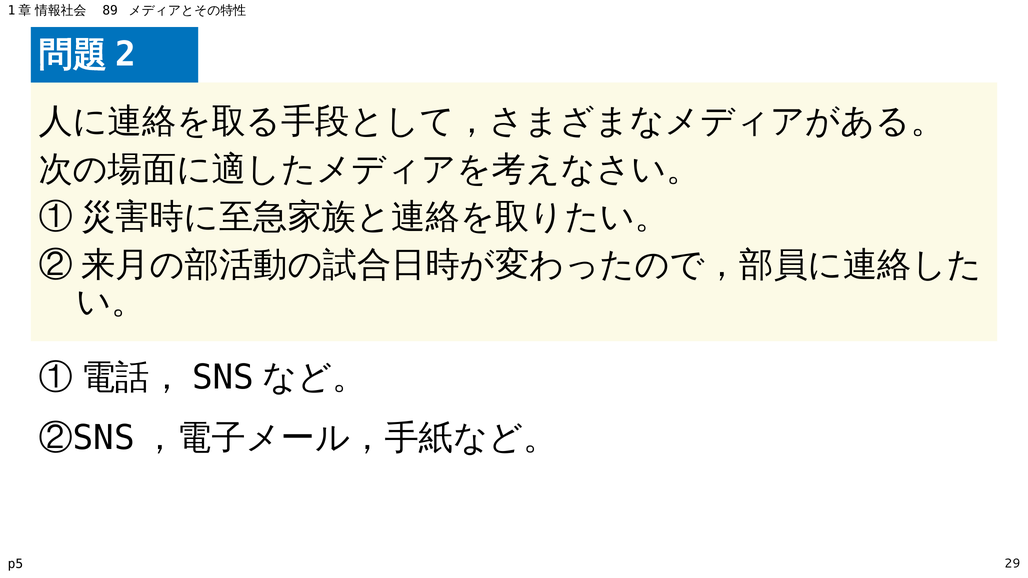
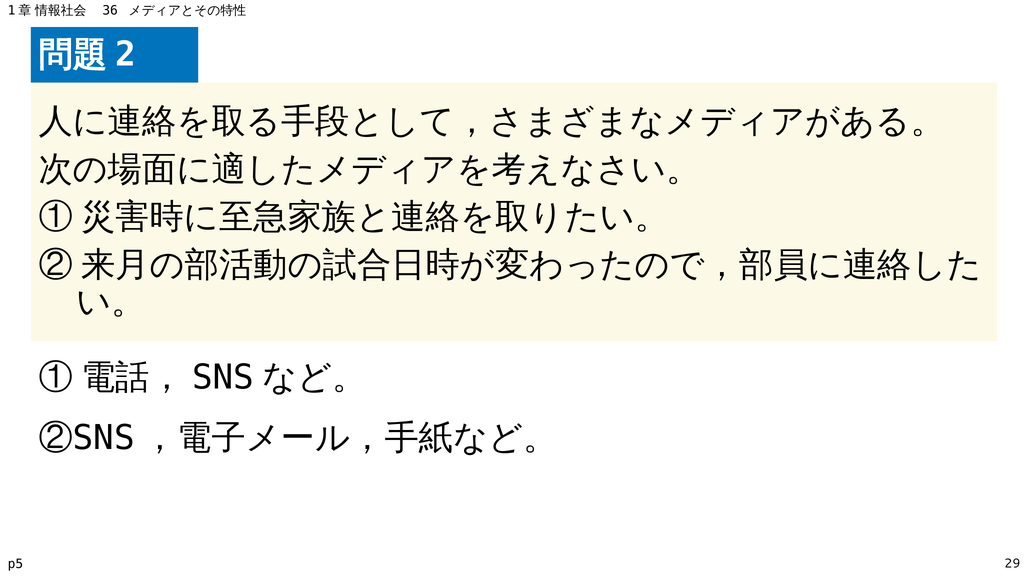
89: 89 -> 36
